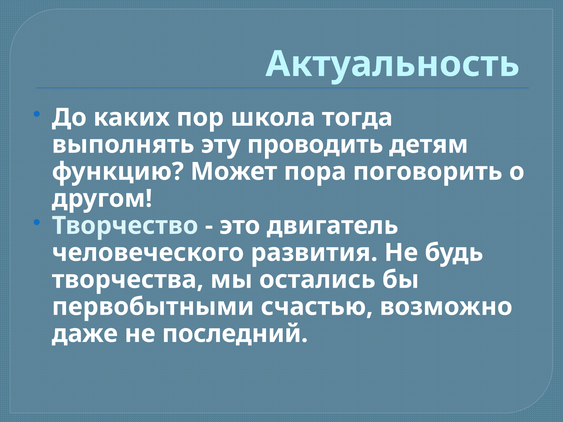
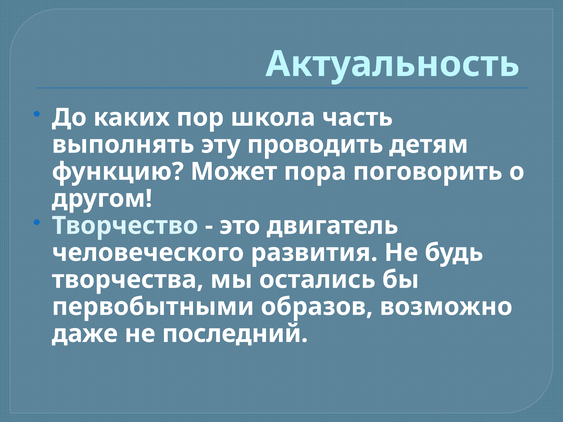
тогда: тогда -> часть
счастью: счастью -> образов
